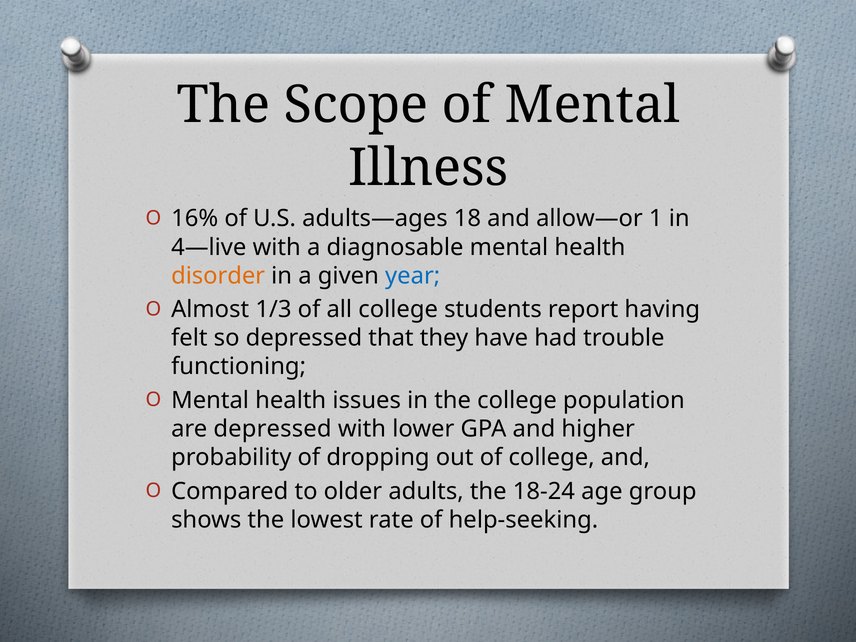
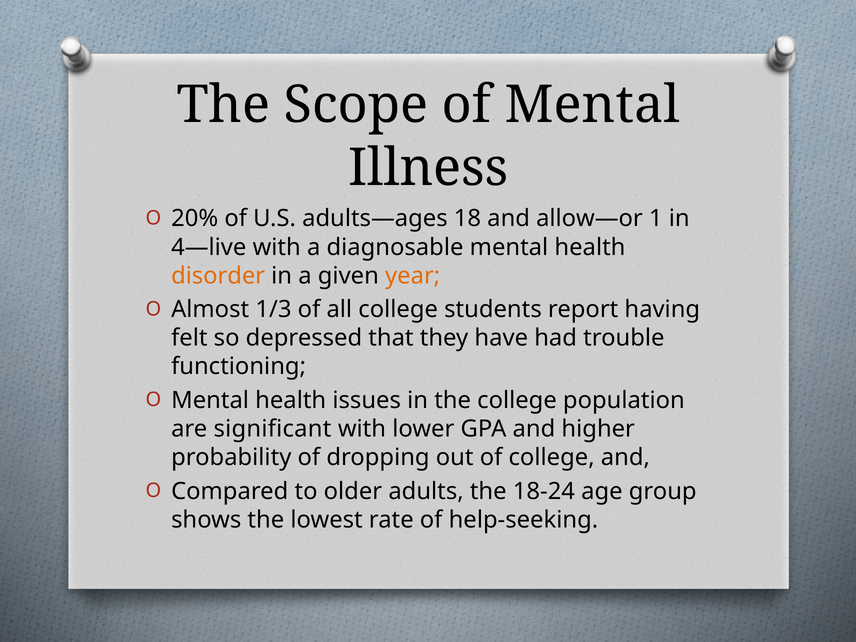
16%: 16% -> 20%
year colour: blue -> orange
are depressed: depressed -> significant
